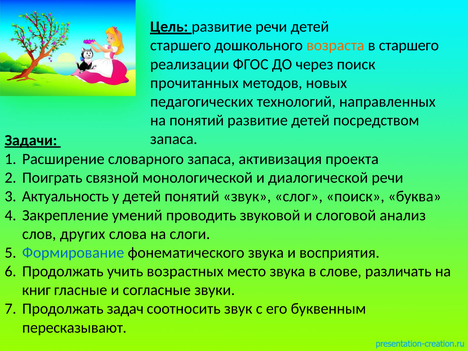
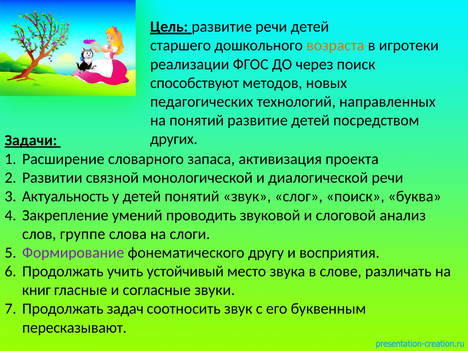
в старшего: старшего -> игротеки
прочитанных: прочитанных -> способствуют
запаса at (174, 139): запаса -> других
Поиграть: Поиграть -> Развитии
других: других -> группе
Формирование colour: blue -> purple
фонематического звука: звука -> другу
возрастных: возрастных -> устойчивый
